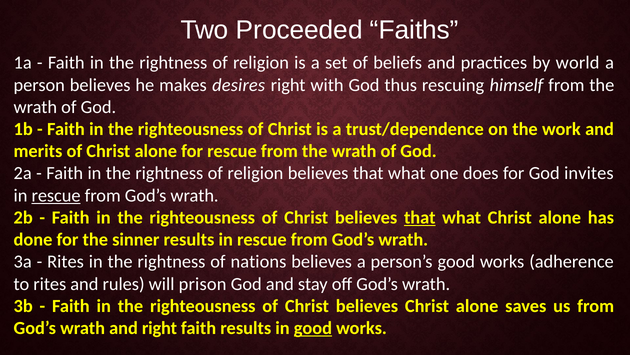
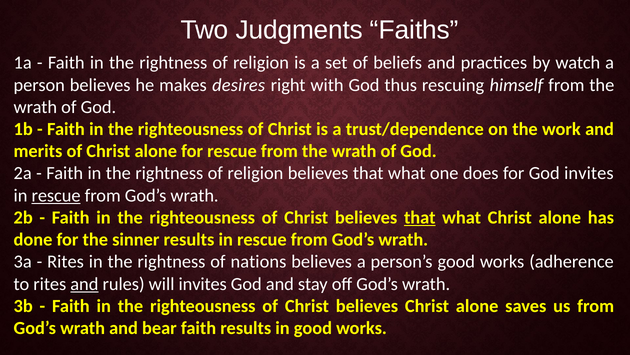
Proceeded: Proceeded -> Judgments
world: world -> watch
and at (84, 283) underline: none -> present
will prison: prison -> invites
and right: right -> bear
good at (313, 328) underline: present -> none
